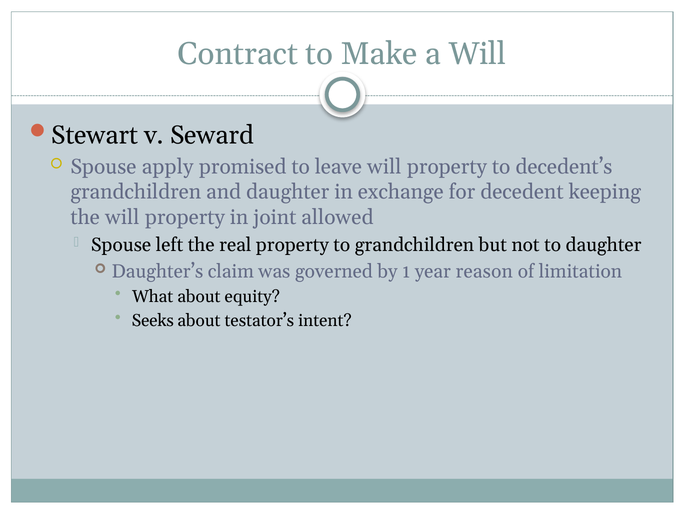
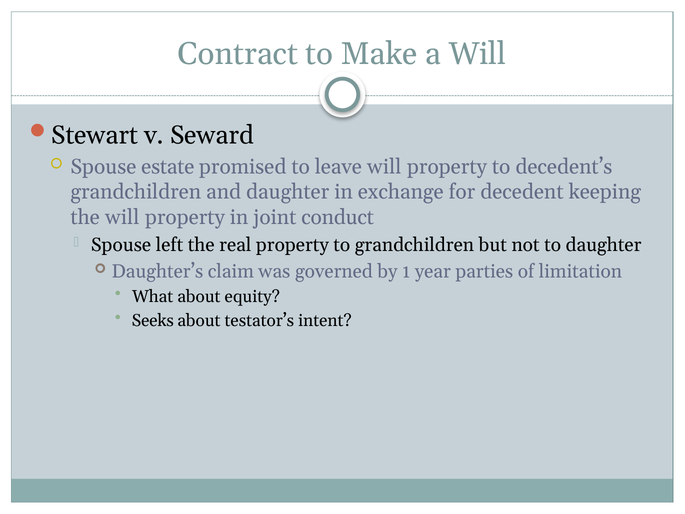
apply: apply -> estate
allowed: allowed -> conduct
reason: reason -> parties
